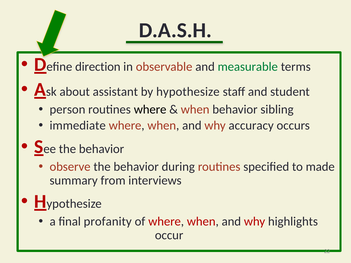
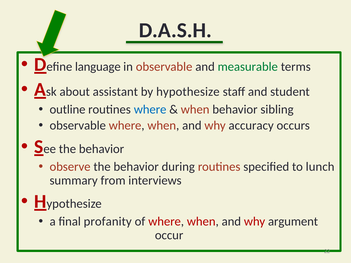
direction: direction -> language
person: person -> outline
where at (150, 109) colour: black -> blue
immediate at (78, 126): immediate -> observable
made: made -> lunch
highlights: highlights -> argument
